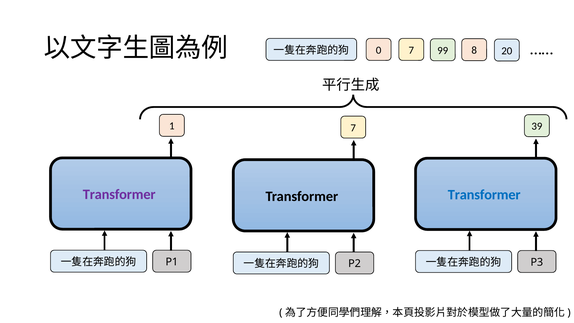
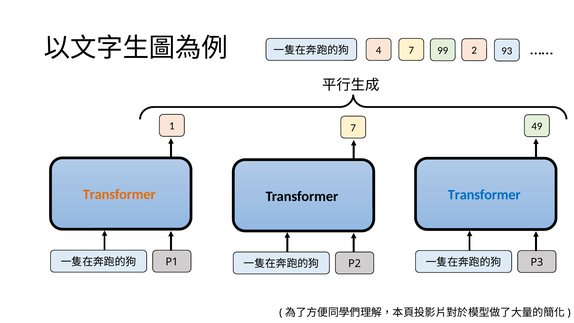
0: 0 -> 4
8: 8 -> 2
20: 20 -> 93
39: 39 -> 49
Transformer at (119, 194) colour: purple -> orange
